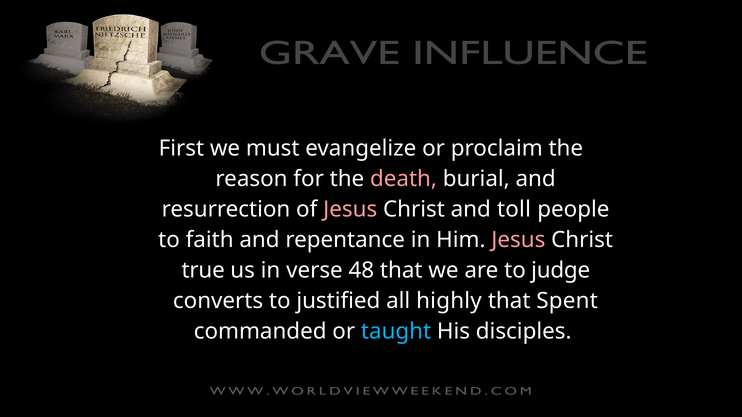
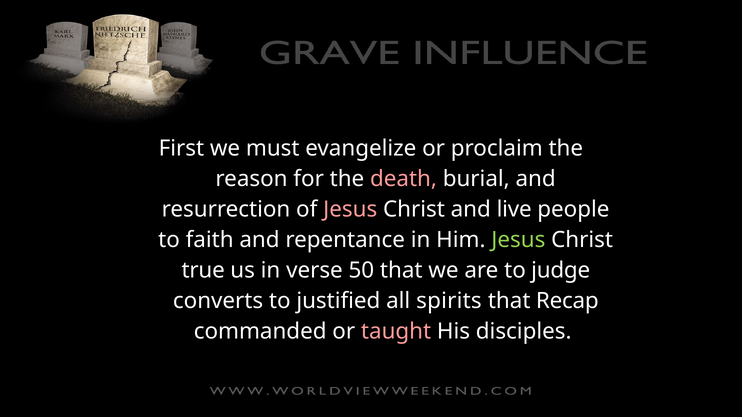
toll: toll -> live
Jesus at (518, 240) colour: pink -> light green
48: 48 -> 50
highly: highly -> spirits
Spent: Spent -> Recap
taught colour: light blue -> pink
